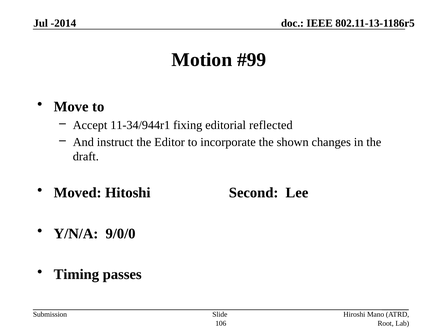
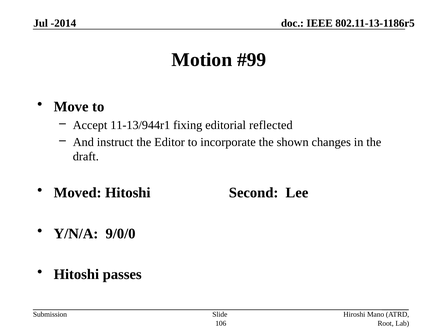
11-34/944r1: 11-34/944r1 -> 11-13/944r1
Timing at (76, 275): Timing -> Hitoshi
